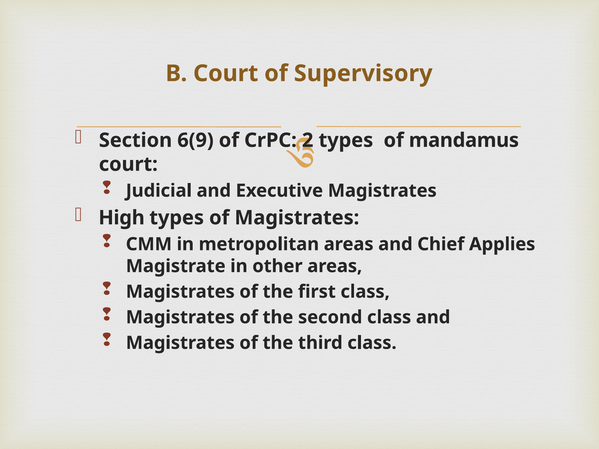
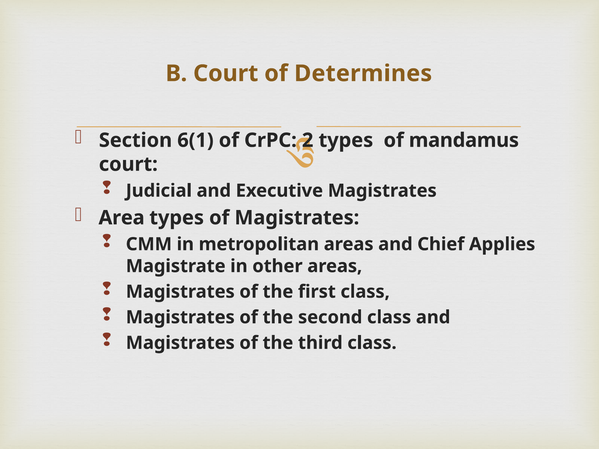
Supervisory: Supervisory -> Determines
6(9: 6(9 -> 6(1
High: High -> Area
